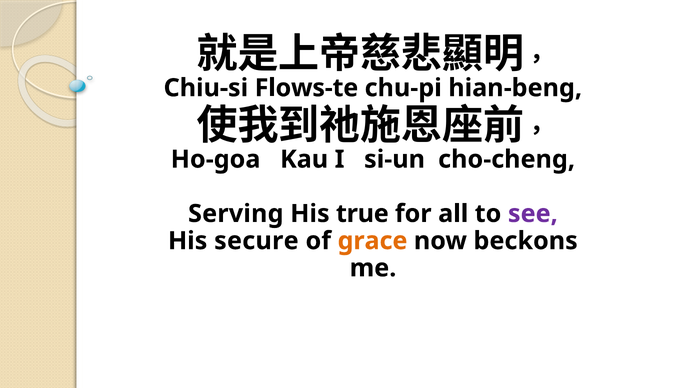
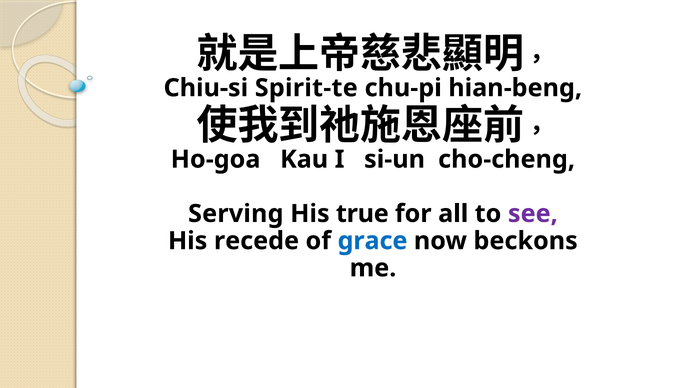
Flows-te: Flows-te -> Spirit-te
secure: secure -> recede
grace colour: orange -> blue
